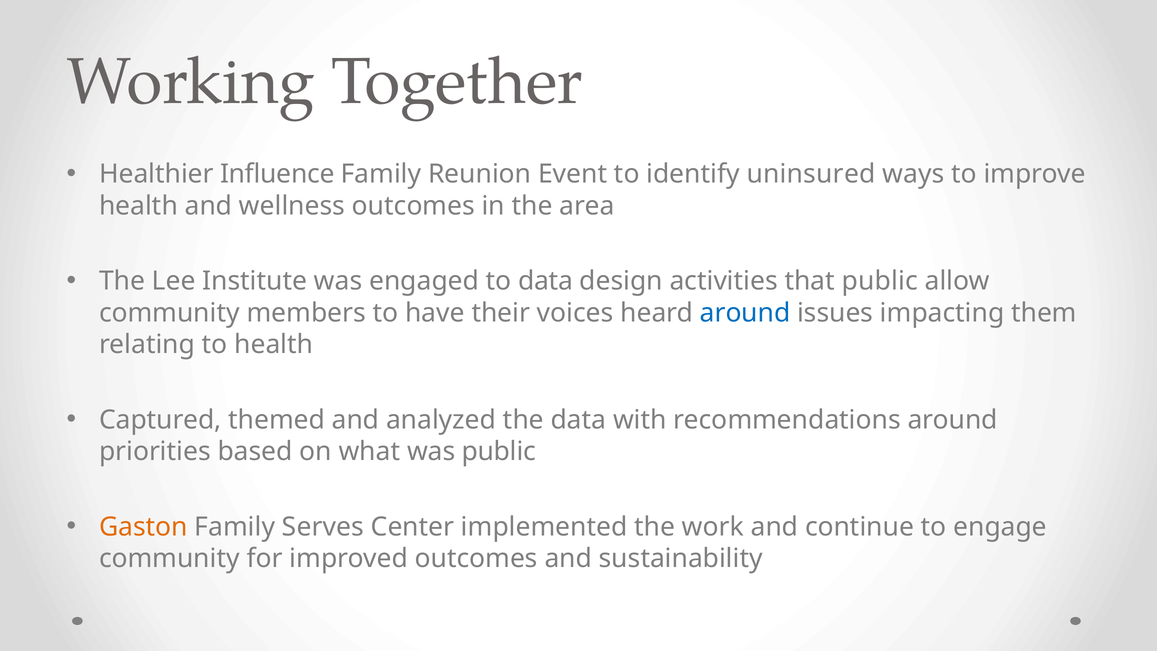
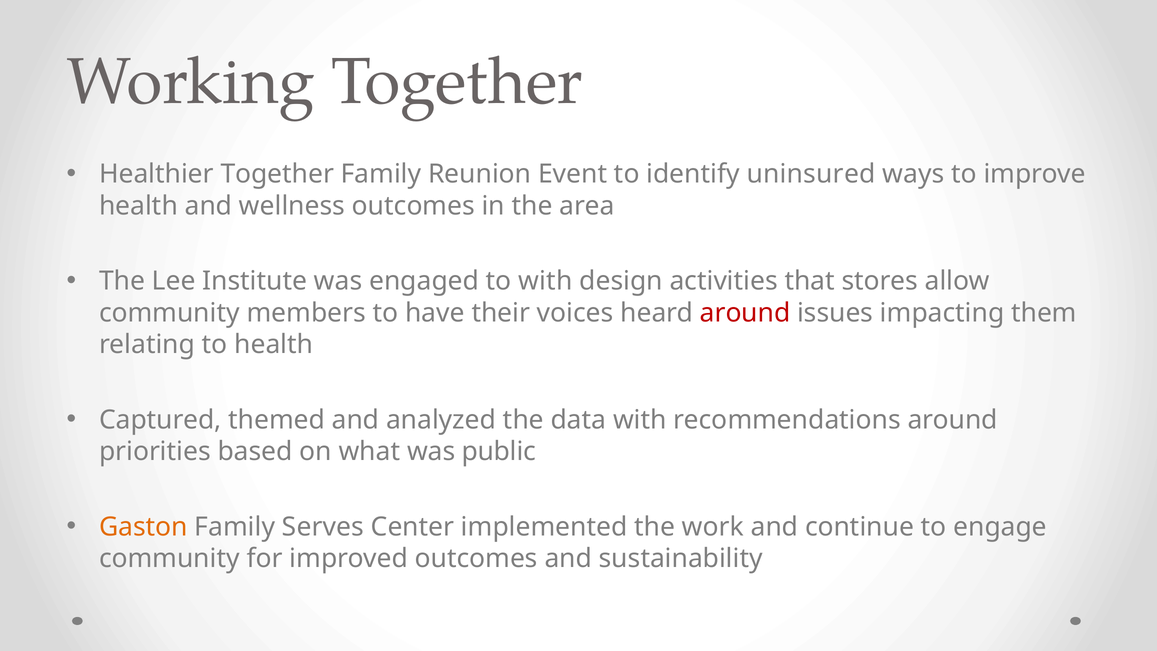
Healthier Influence: Influence -> Together
to data: data -> with
that public: public -> stores
around at (745, 313) colour: blue -> red
